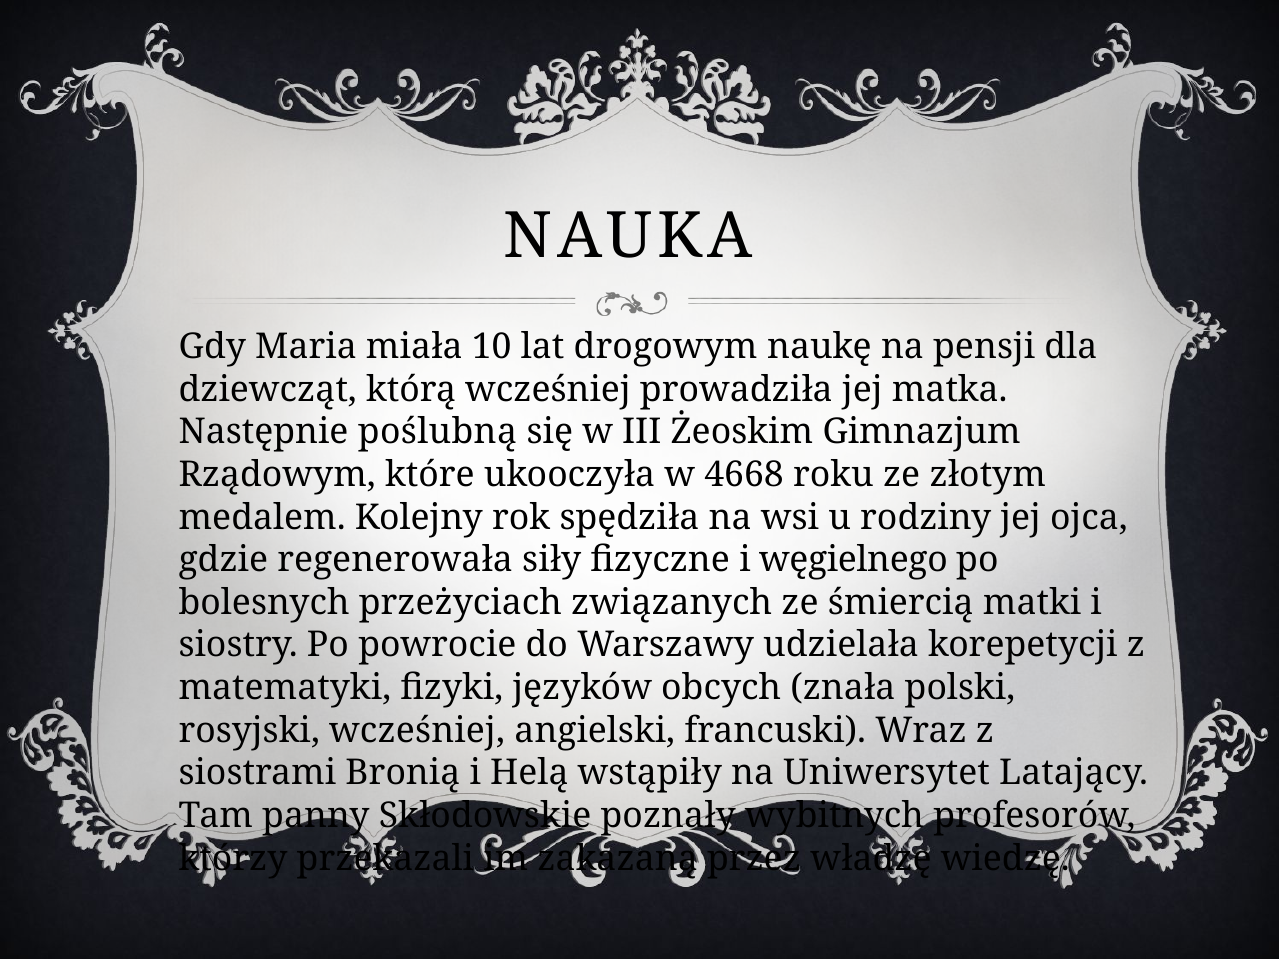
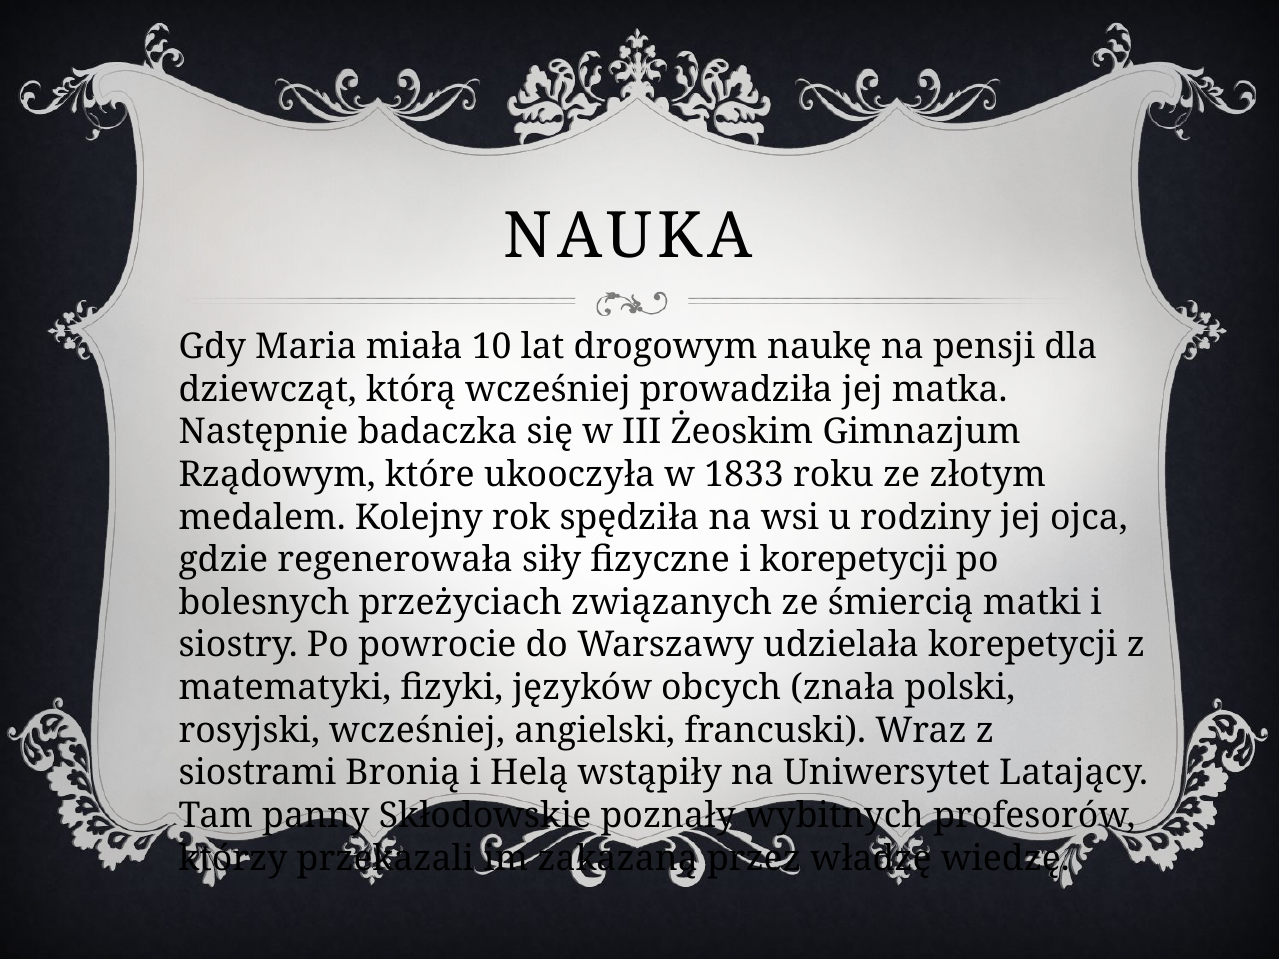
poślubną: poślubną -> badaczka
4668: 4668 -> 1833
i węgielnego: węgielnego -> korepetycji
